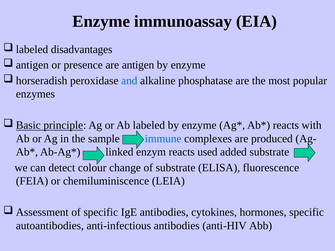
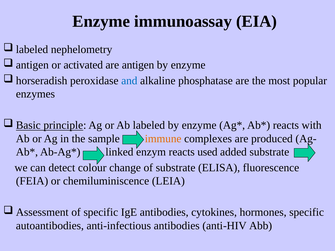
disadvantages: disadvantages -> nephelometry
presence: presence -> activated
immune colour: blue -> orange
